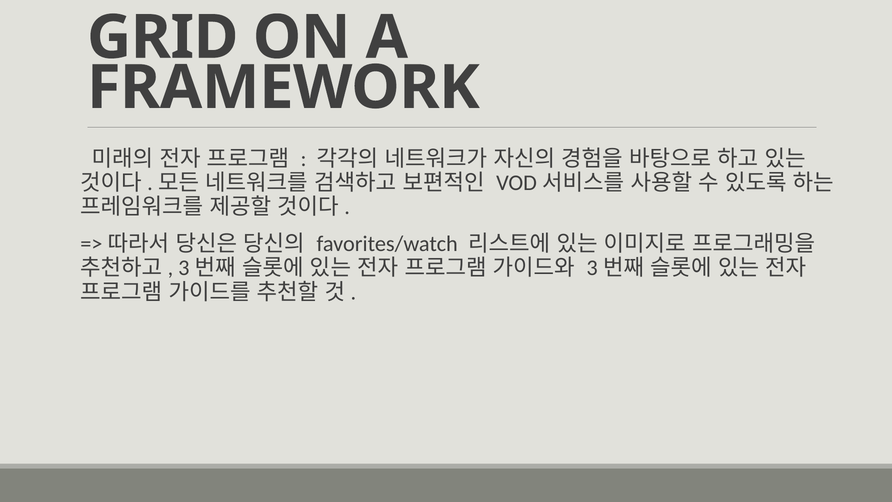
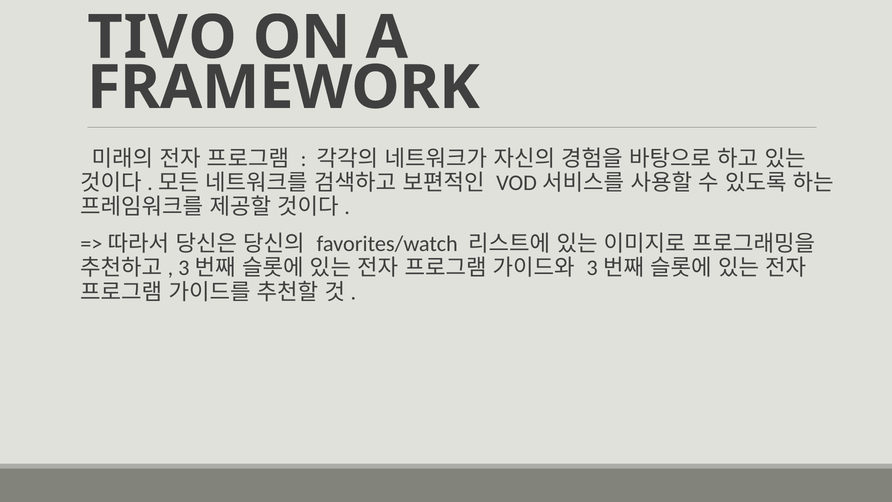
GRID: GRID -> TIVO
